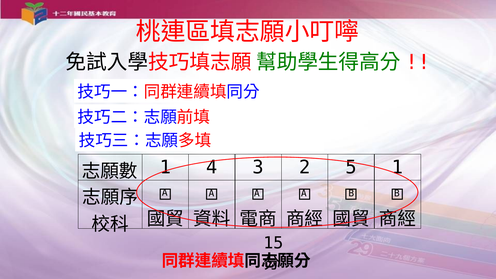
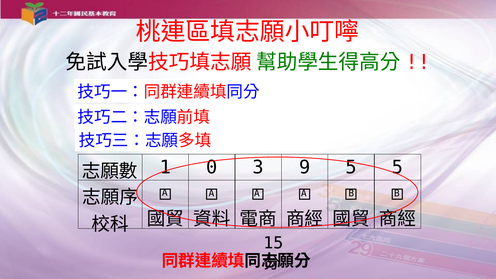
4: 4 -> 0
2: 2 -> 9
5 1: 1 -> 5
